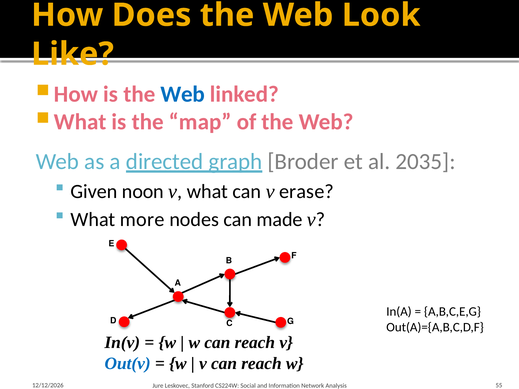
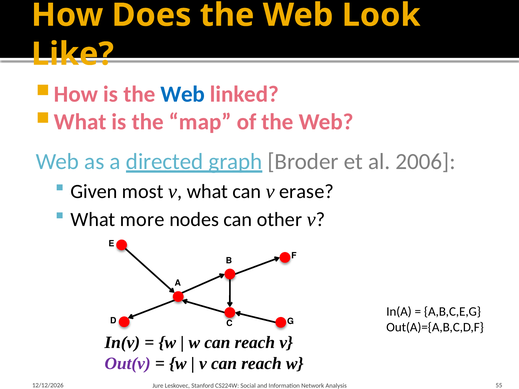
2035: 2035 -> 2006
noon: noon -> most
made: made -> other
Out(v colour: blue -> purple
